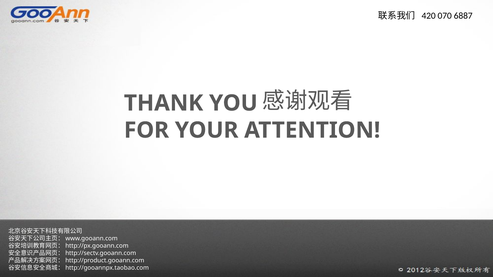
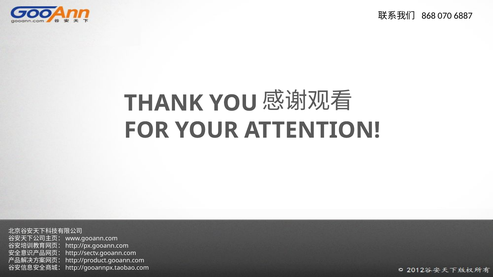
420: 420 -> 868
